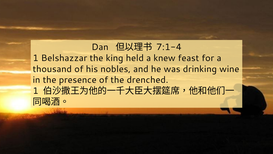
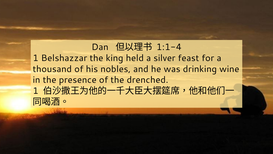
7:1-4: 7:1-4 -> 1:1-4
knew: knew -> silver
